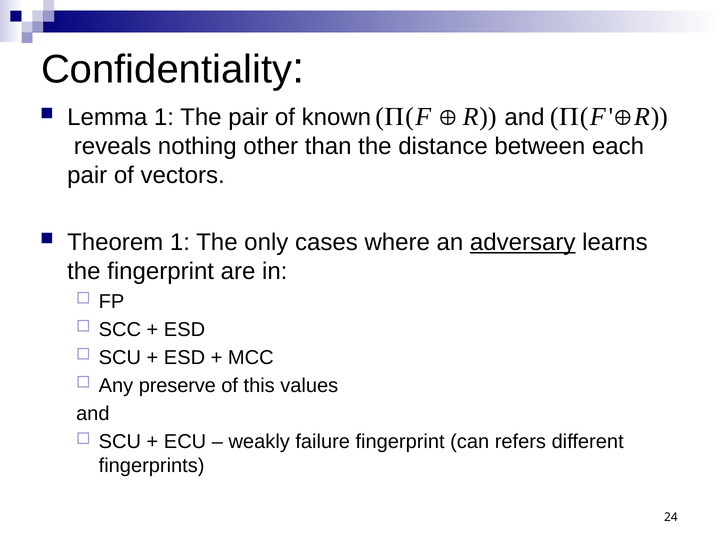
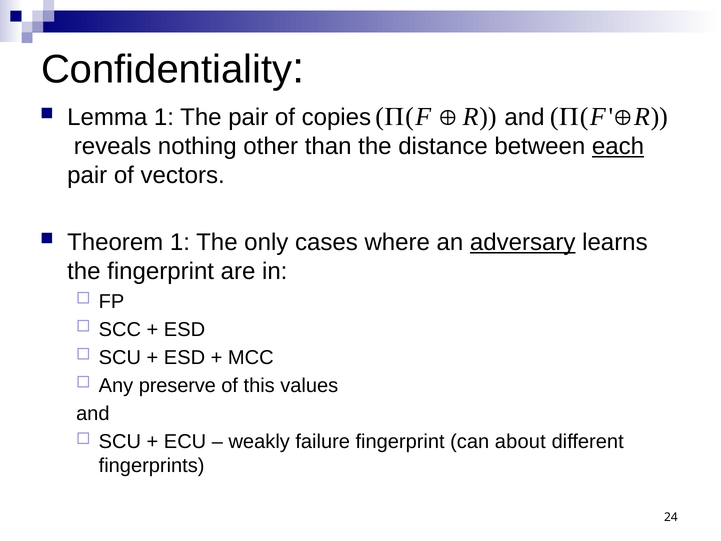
known: known -> copies
each underline: none -> present
refers: refers -> about
